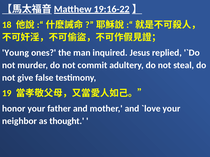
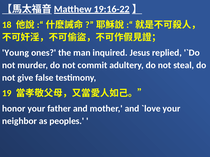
thought: thought -> peoples
